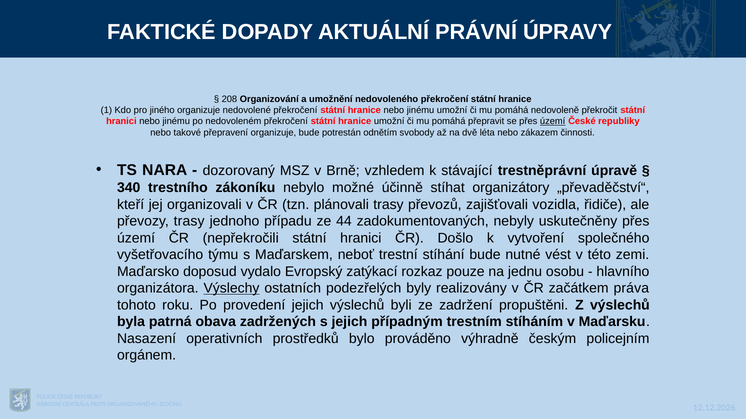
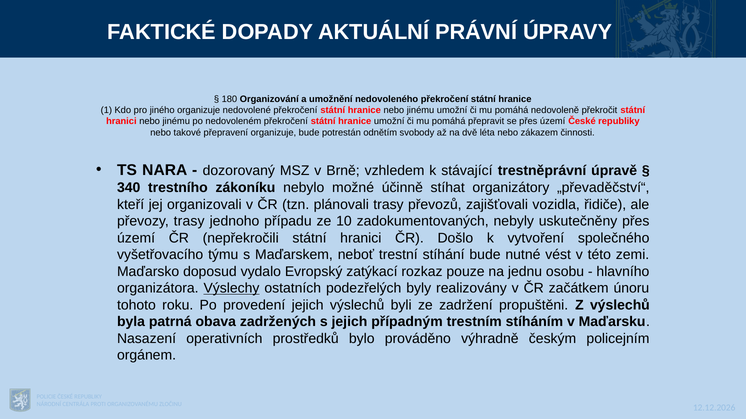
208: 208 -> 180
území at (553, 121) underline: present -> none
44: 44 -> 10
práva: práva -> únoru
